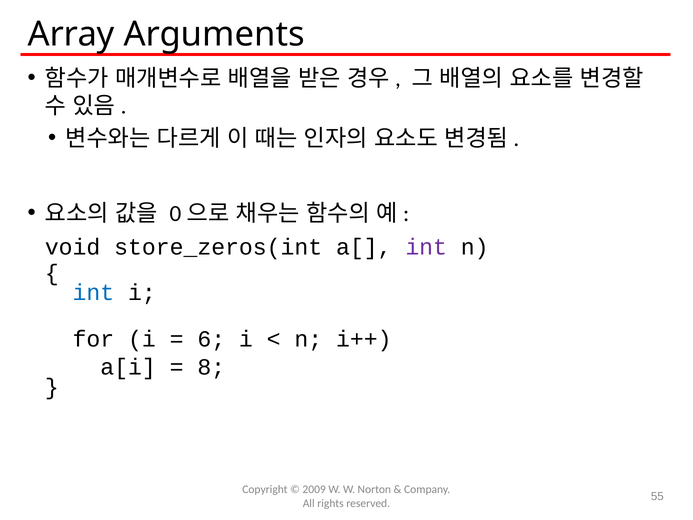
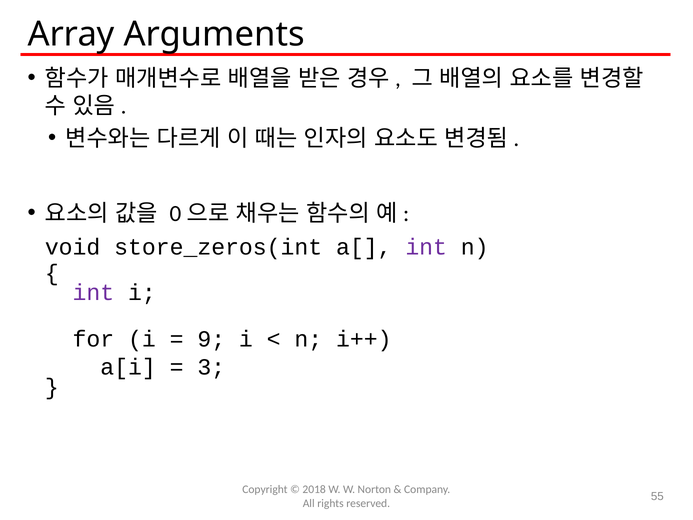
int at (93, 292) colour: blue -> purple
6: 6 -> 9
8: 8 -> 3
2009: 2009 -> 2018
